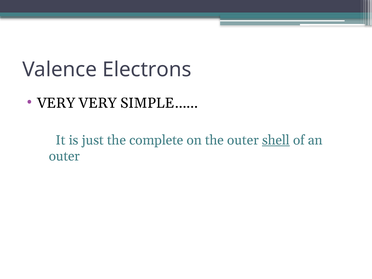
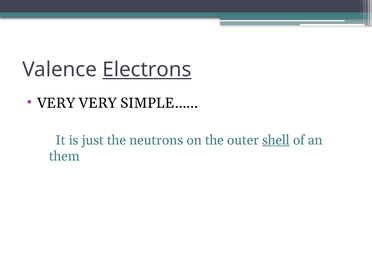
Electrons underline: none -> present
complete: complete -> neutrons
outer at (64, 156): outer -> them
